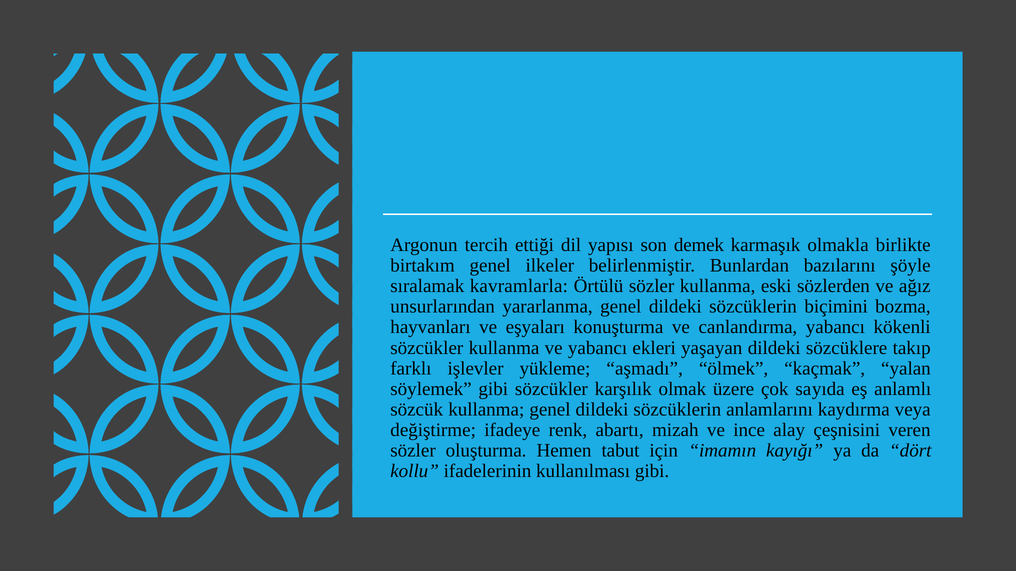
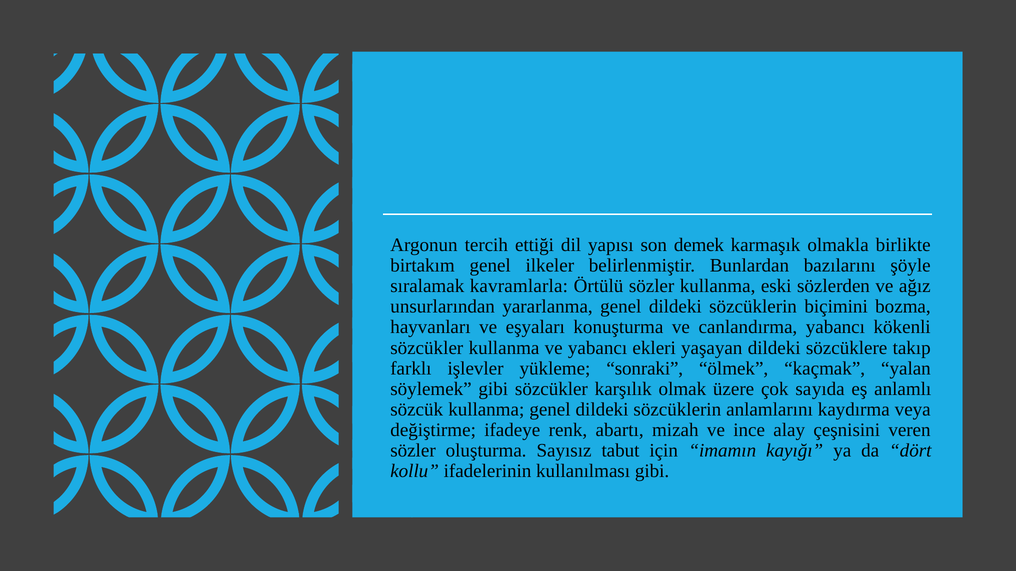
aşmadı: aşmadı -> sonraki
Hemen: Hemen -> Sayısız
